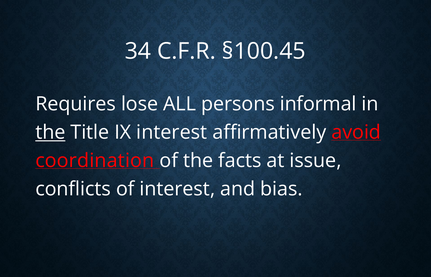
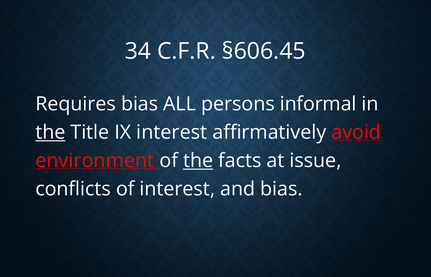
§100.45: §100.45 -> §606.45
Requires lose: lose -> bias
coordination: coordination -> environment
the at (198, 161) underline: none -> present
